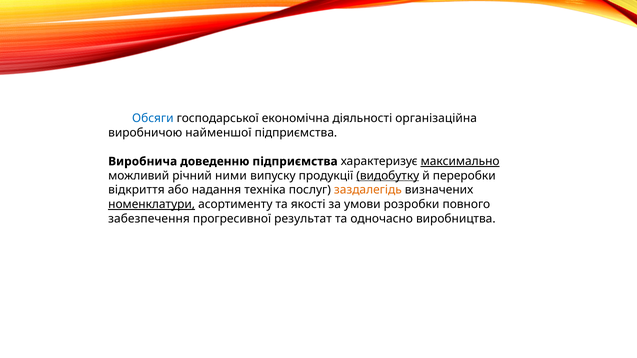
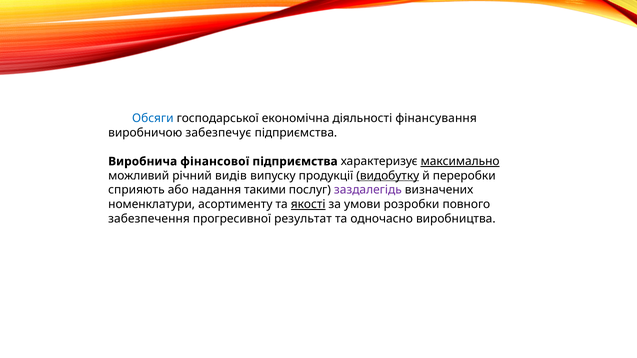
організаційна: організаційна -> фінансування
найменшої: найменшої -> забезпечує
доведенню: доведенню -> фінансової
ними: ними -> видів
відкриття: відкриття -> сприяють
техніка: техніка -> такими
заздалегідь colour: orange -> purple
номенклатури underline: present -> none
якості underline: none -> present
